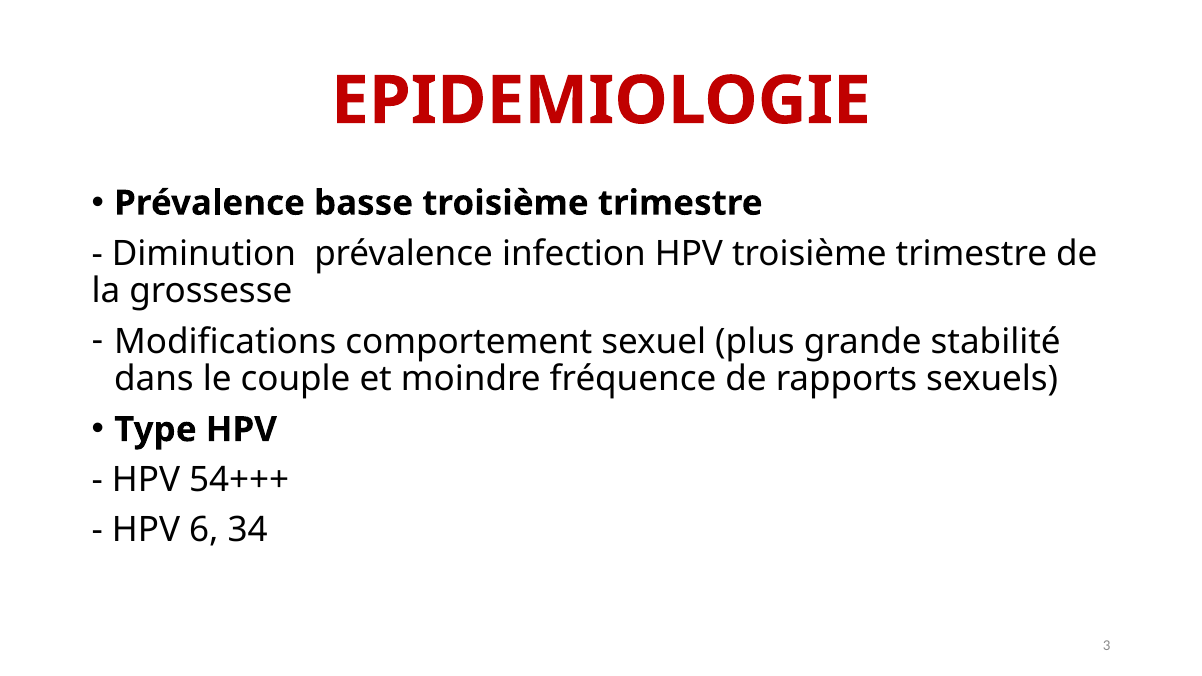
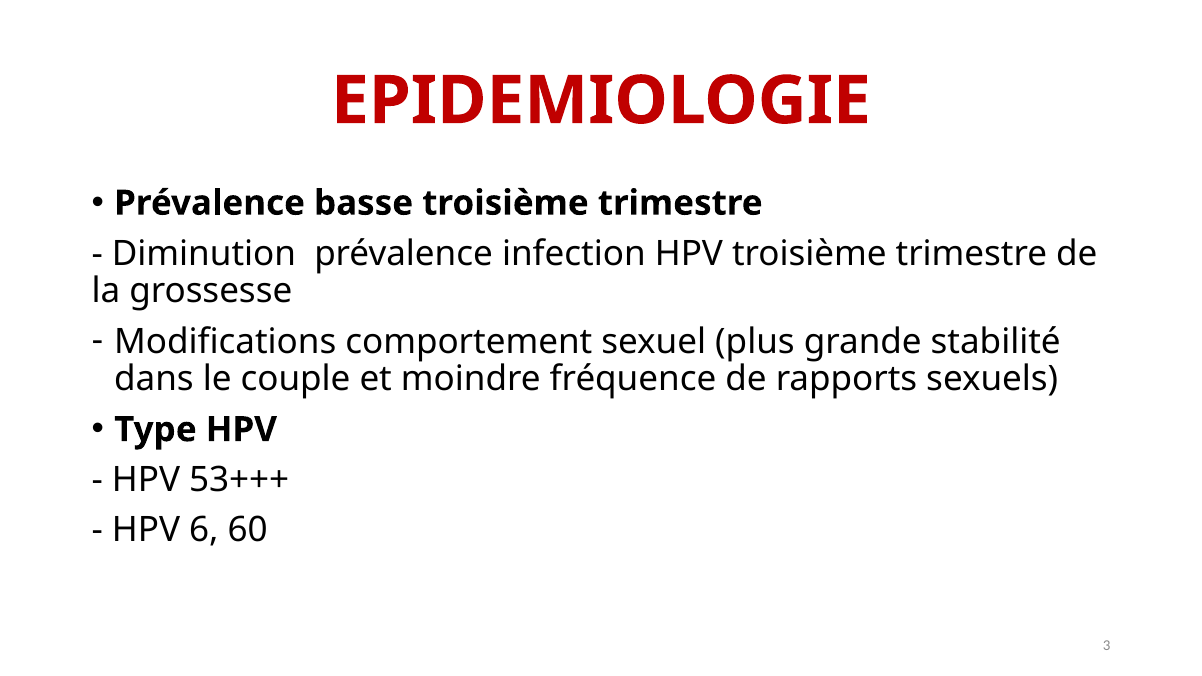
54+++: 54+++ -> 53+++
34: 34 -> 60
